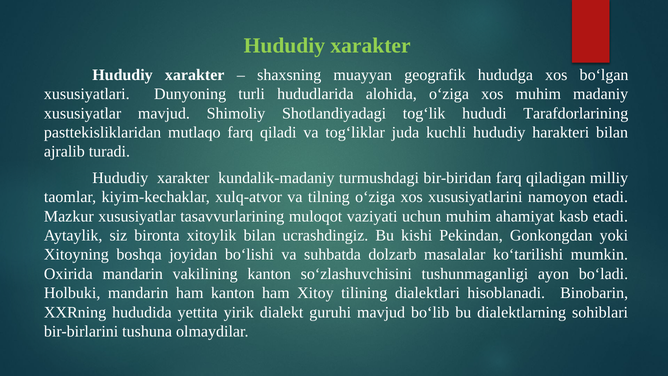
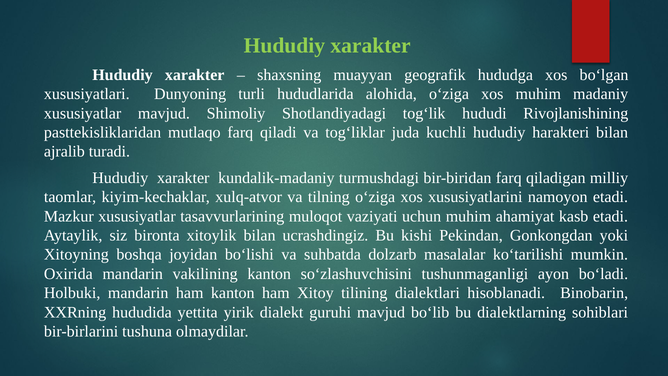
Tarafdorlarining: Tarafdorlarining -> Rivojlanishining
